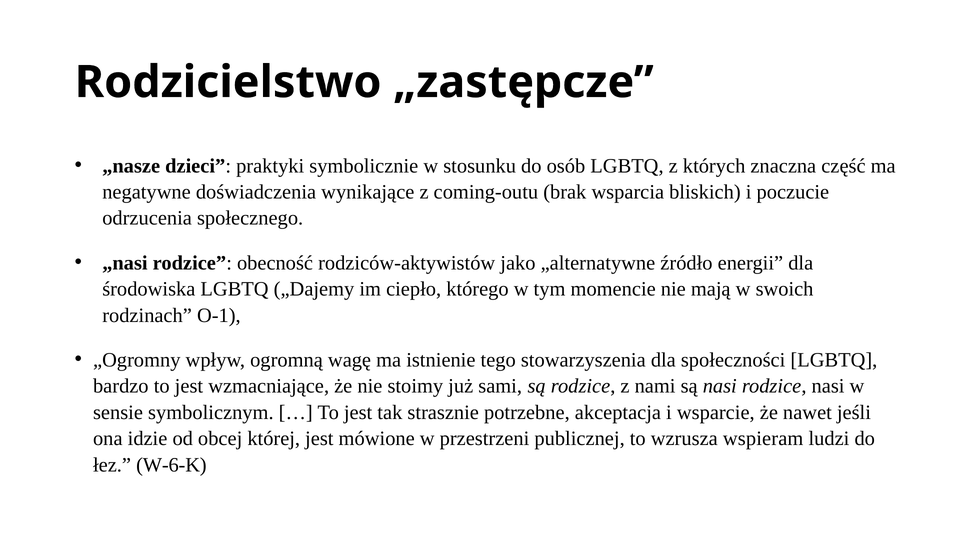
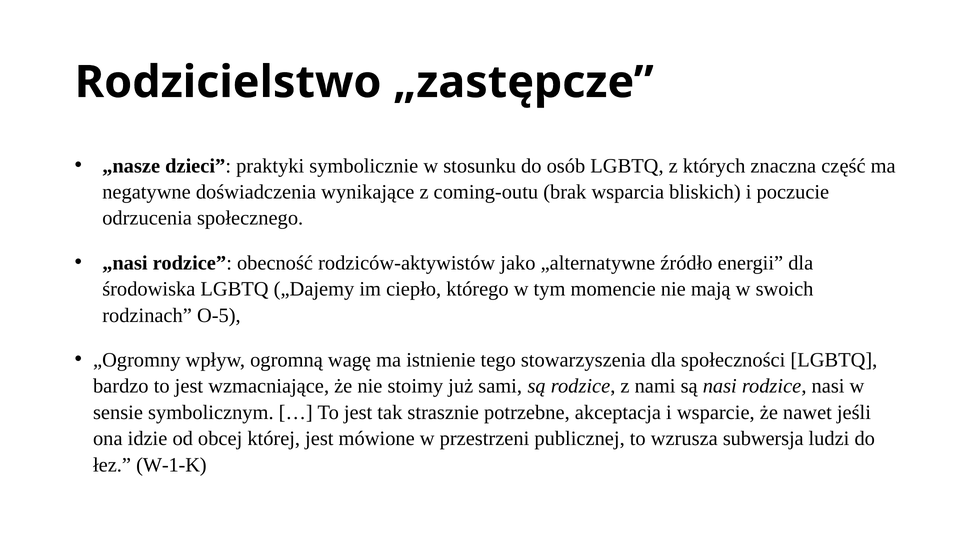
O-1: O-1 -> O-5
wspieram: wspieram -> subwersja
W-6-K: W-6-K -> W-1-K
